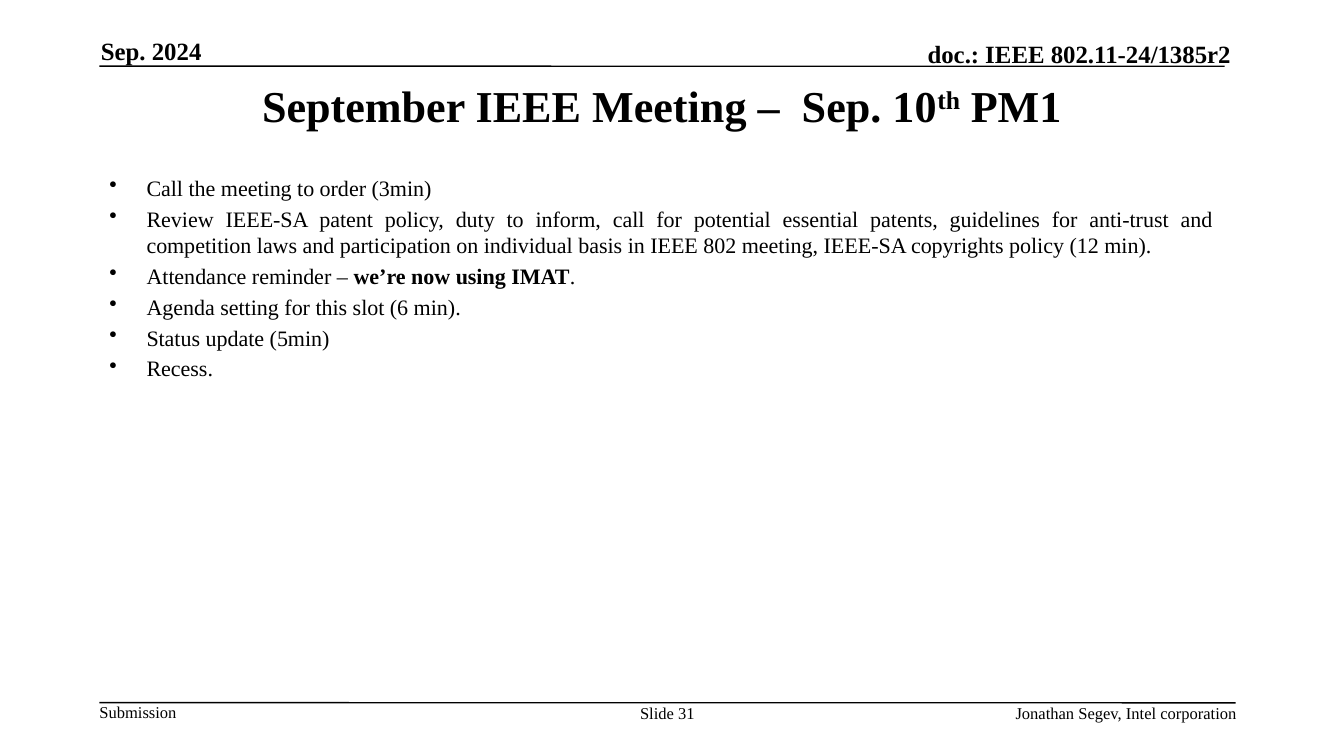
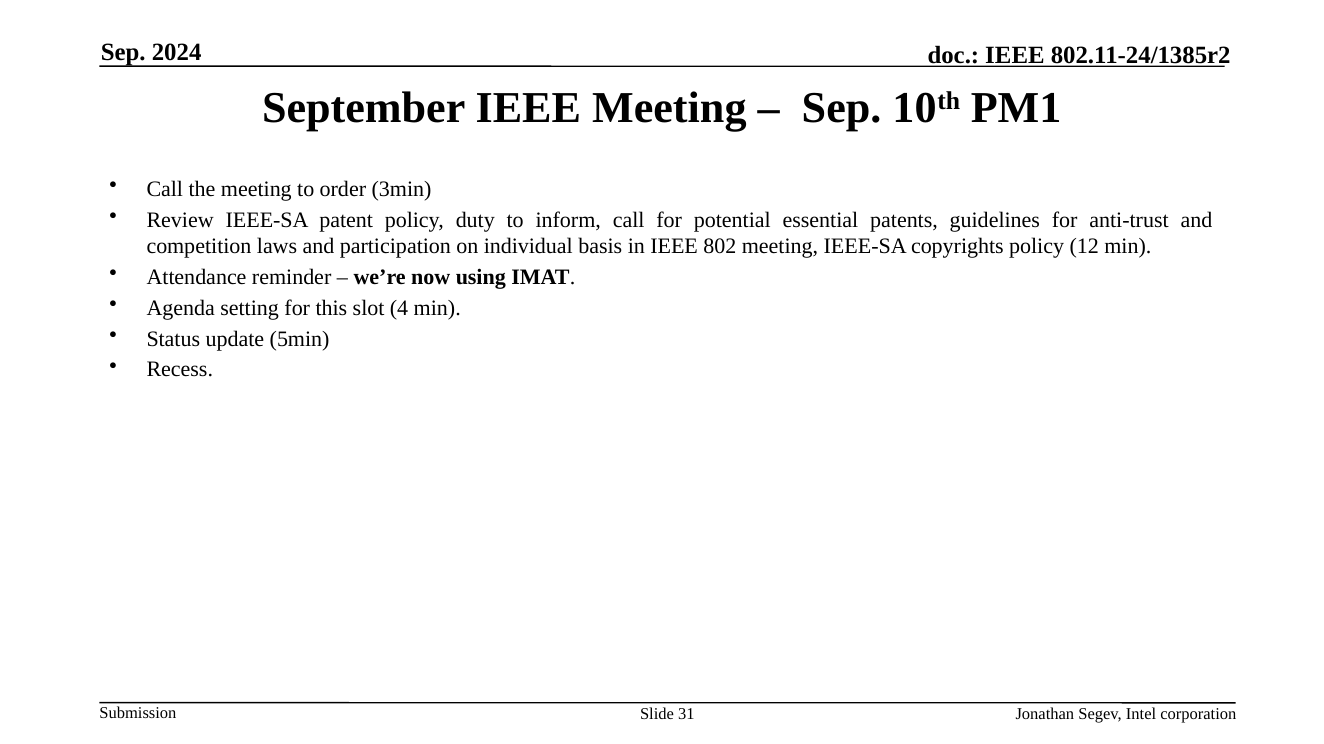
6: 6 -> 4
